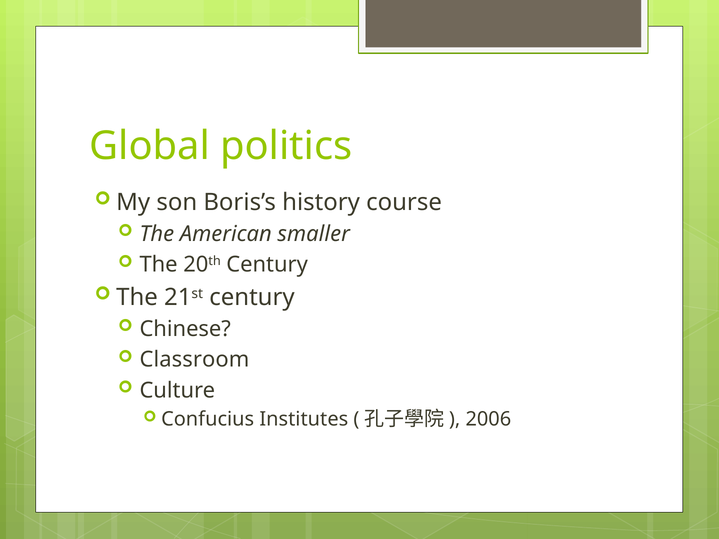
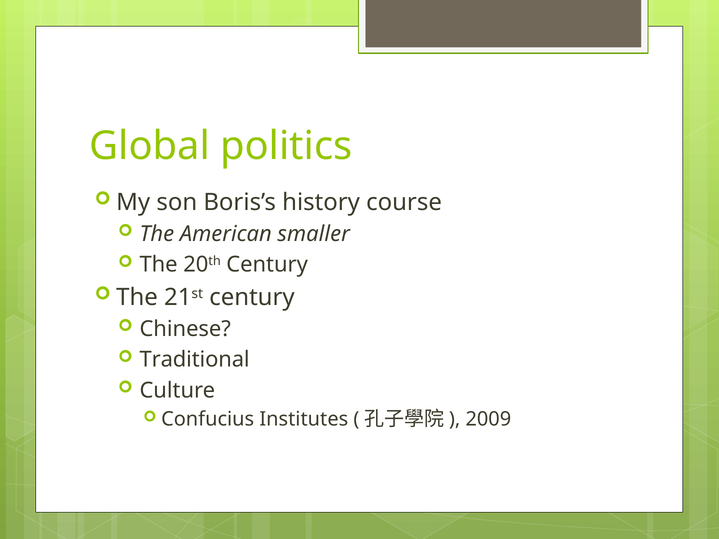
Classroom: Classroom -> Traditional
2006: 2006 -> 2009
